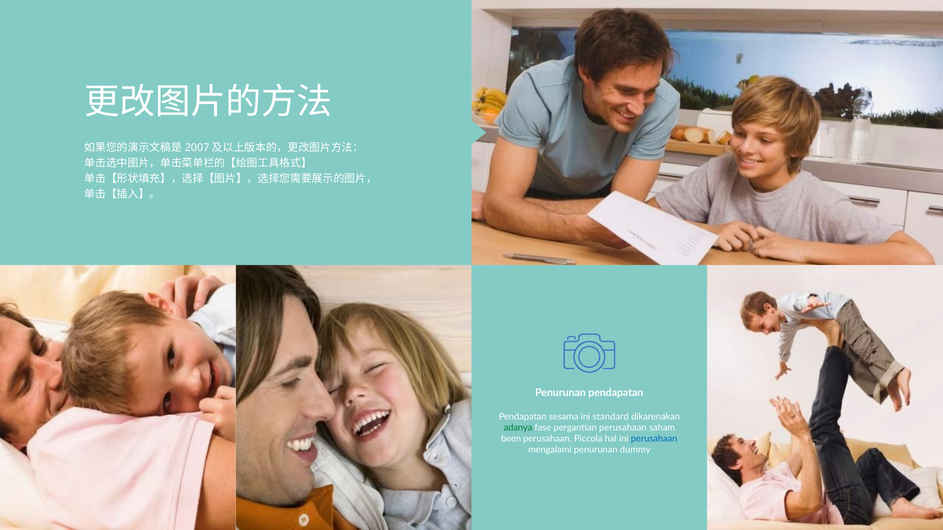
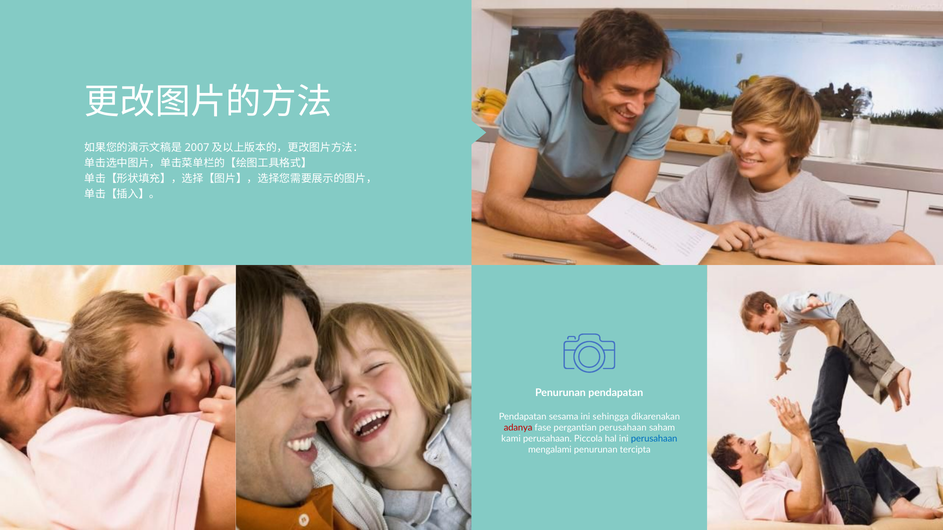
standard: standard -> sehingga
adanya colour: green -> red
been: been -> kami
dummy: dummy -> tercipta
